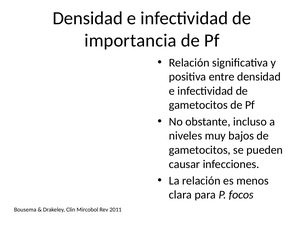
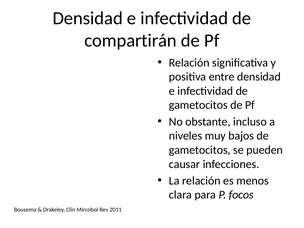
importancia: importancia -> compartirán
